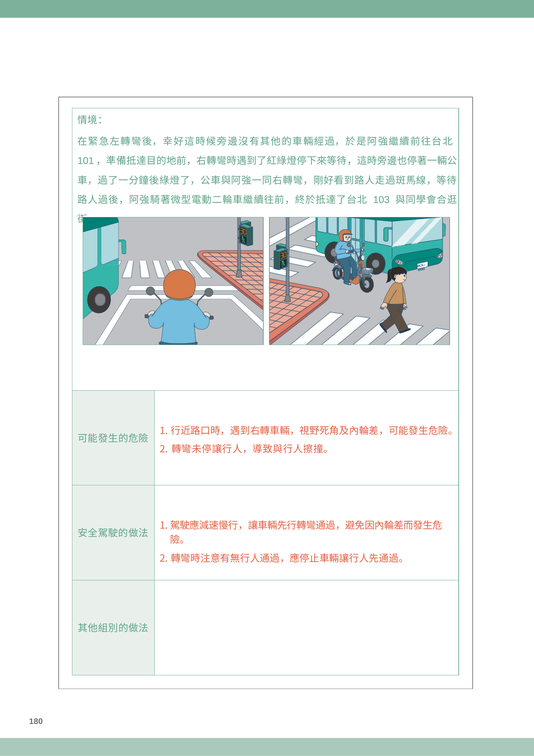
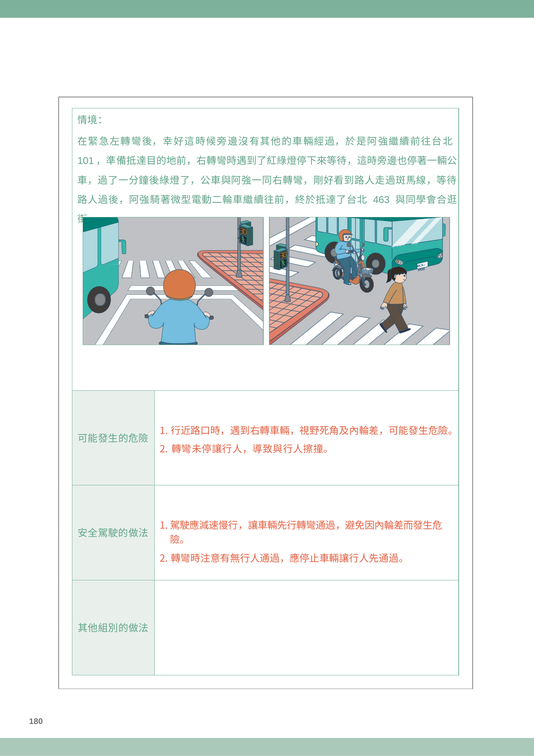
103: 103 -> 463
